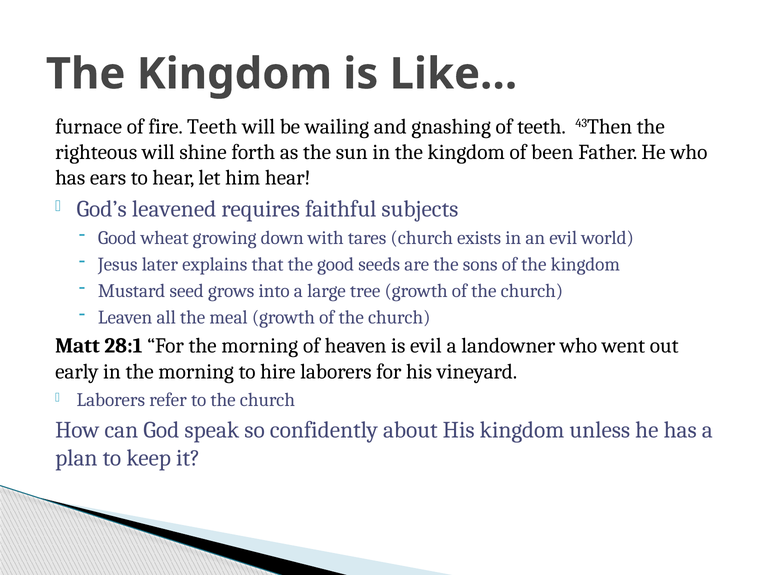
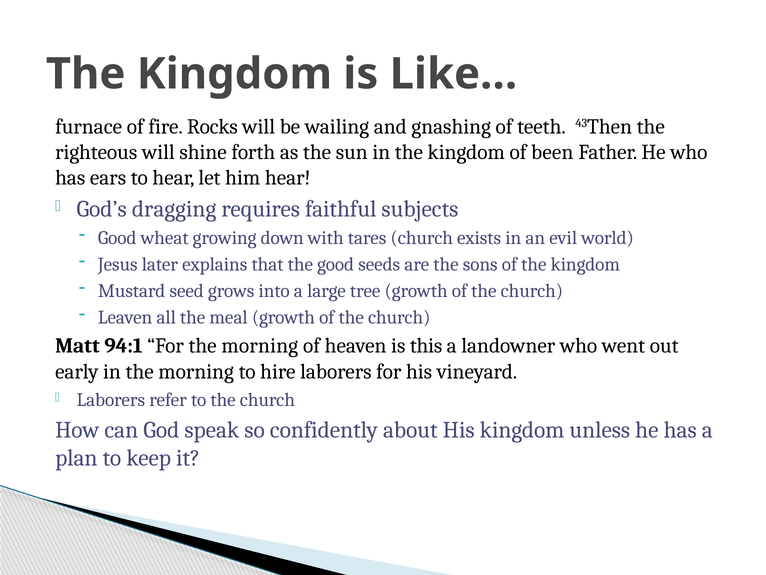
fire Teeth: Teeth -> Rocks
leavened: leavened -> dragging
28:1: 28:1 -> 94:1
is evil: evil -> this
